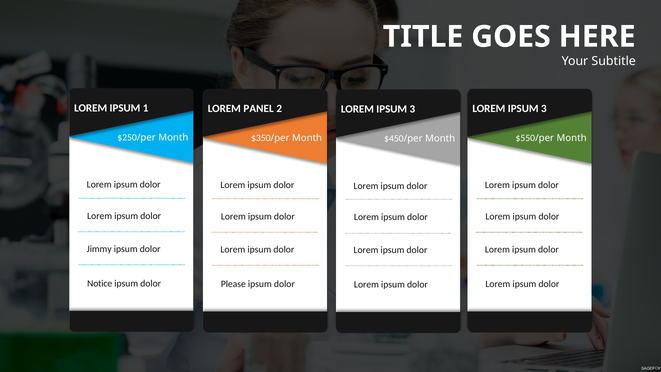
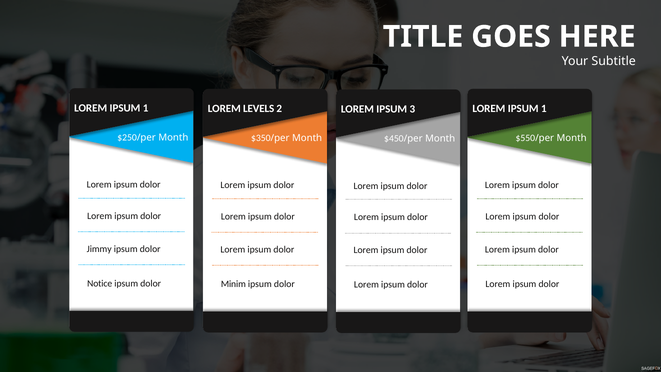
PANEL: PANEL -> LEVELS
3 at (544, 109): 3 -> 1
Please: Please -> Minim
